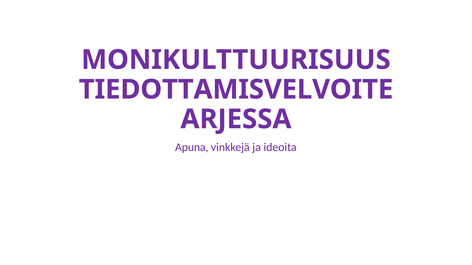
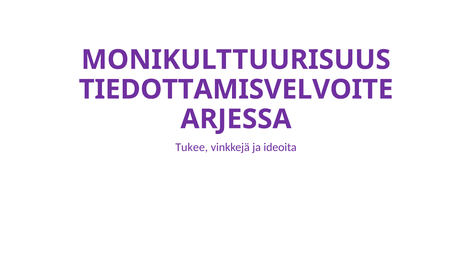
Apuna: Apuna -> Tukee
